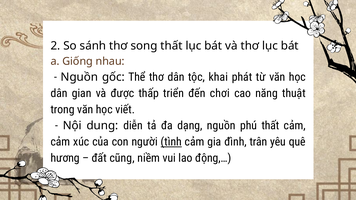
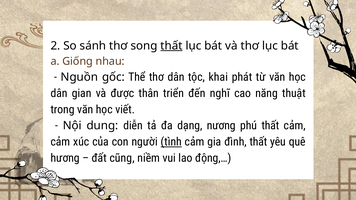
thất at (171, 46) underline: none -> present
thấp: thấp -> thân
chơi: chơi -> nghĩ
nguồn: nguồn -> nương
đình trân: trân -> thất
